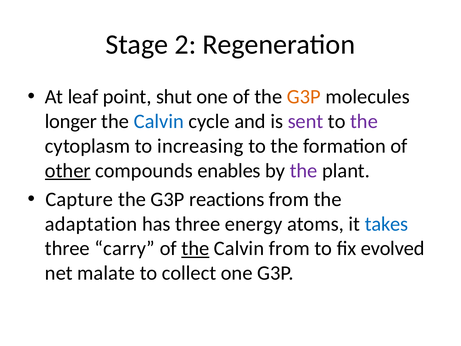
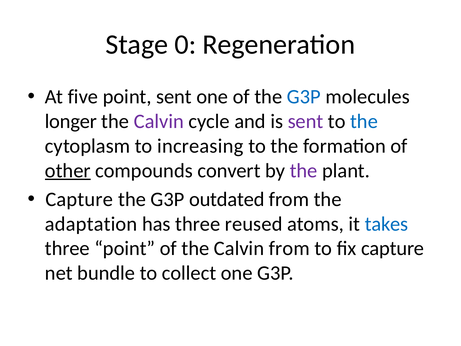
2: 2 -> 0
leaf: leaf -> five
point shut: shut -> sent
G3P at (304, 97) colour: orange -> blue
Calvin at (159, 121) colour: blue -> purple
the at (364, 121) colour: purple -> blue
enables: enables -> convert
reactions: reactions -> outdated
energy: energy -> reused
three carry: carry -> point
the at (195, 248) underline: present -> none
fix evolved: evolved -> capture
malate: malate -> bundle
